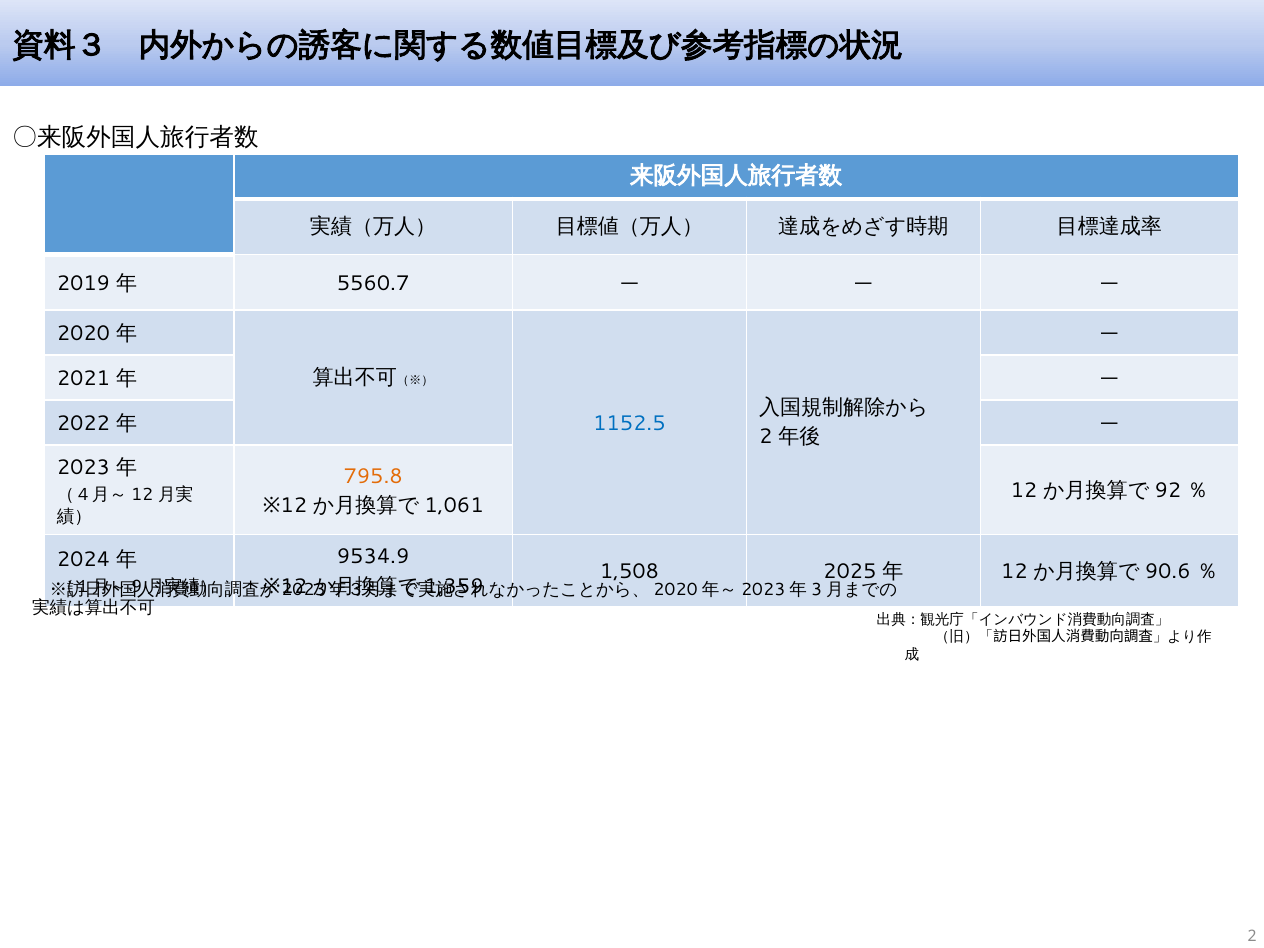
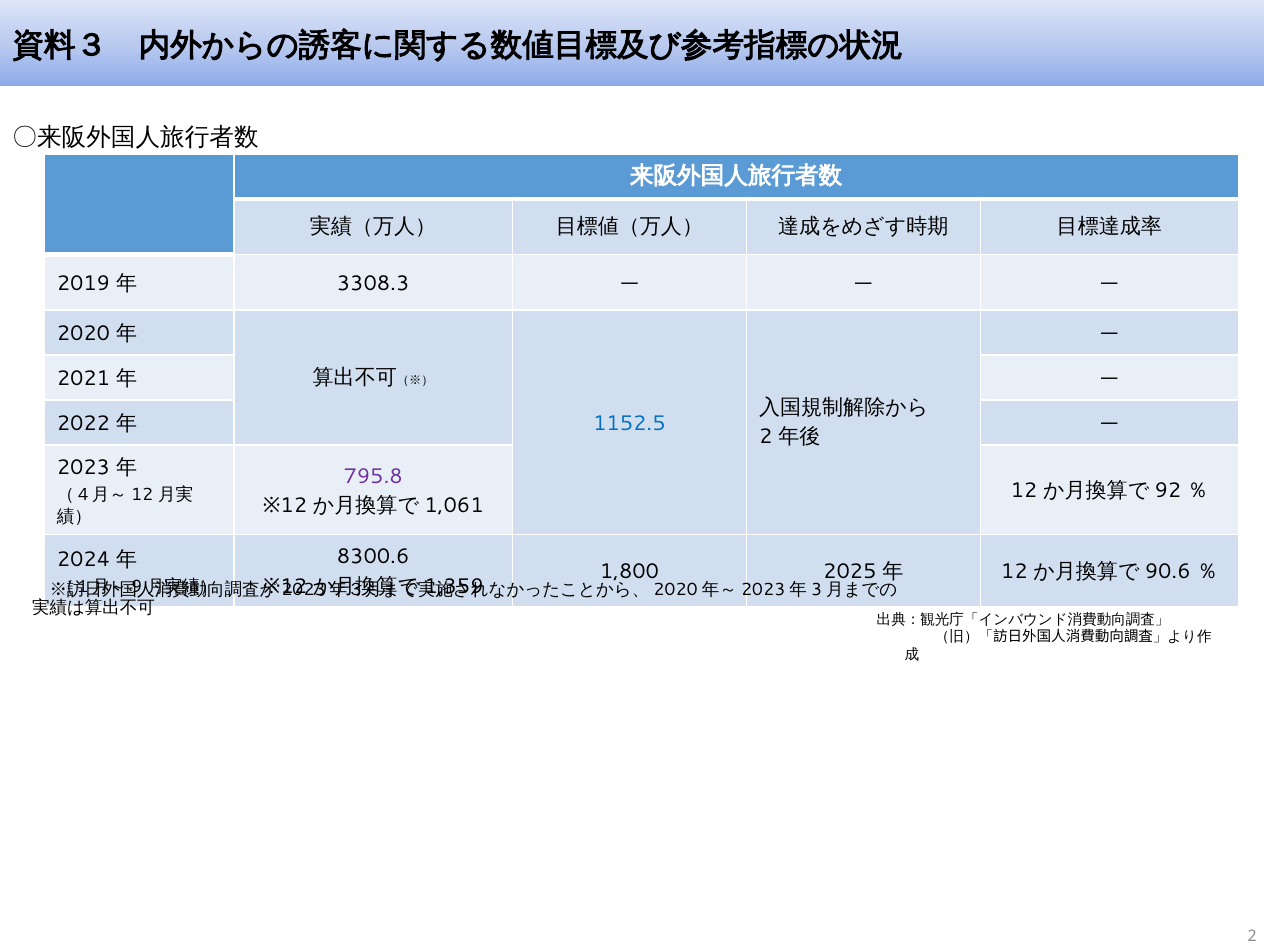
5560.7: 5560.7 -> 3308.3
795.8 colour: orange -> purple
9534.9: 9534.9 -> 8300.6
1,508: 1,508 -> 1,800
